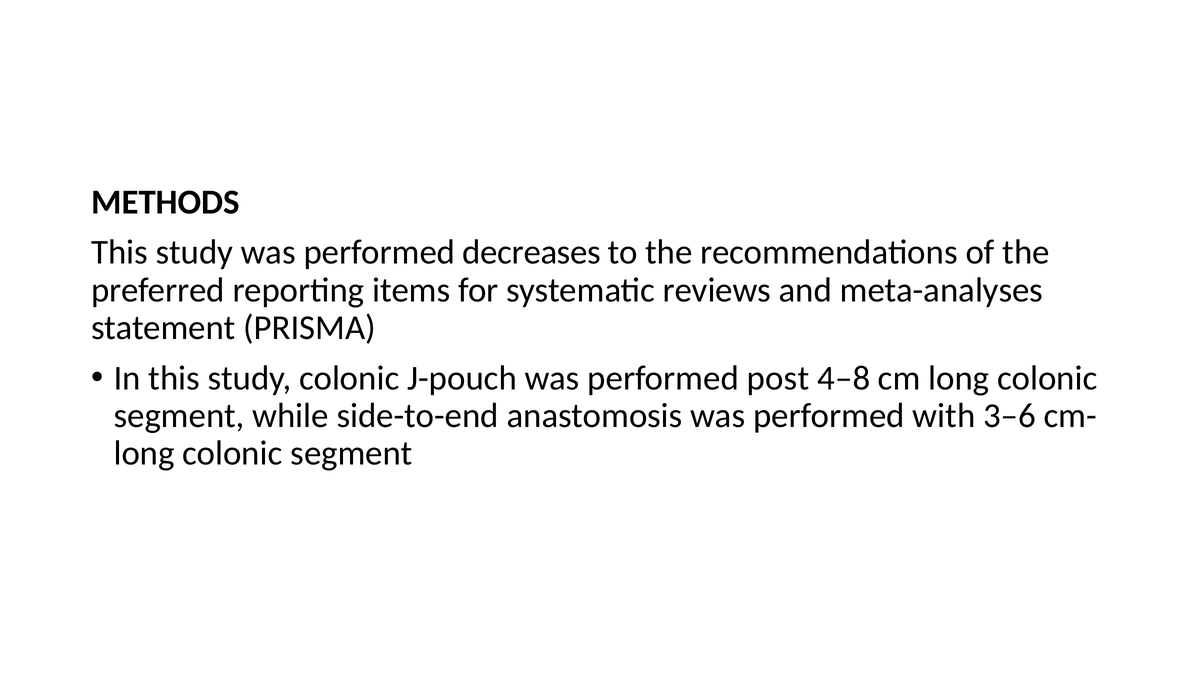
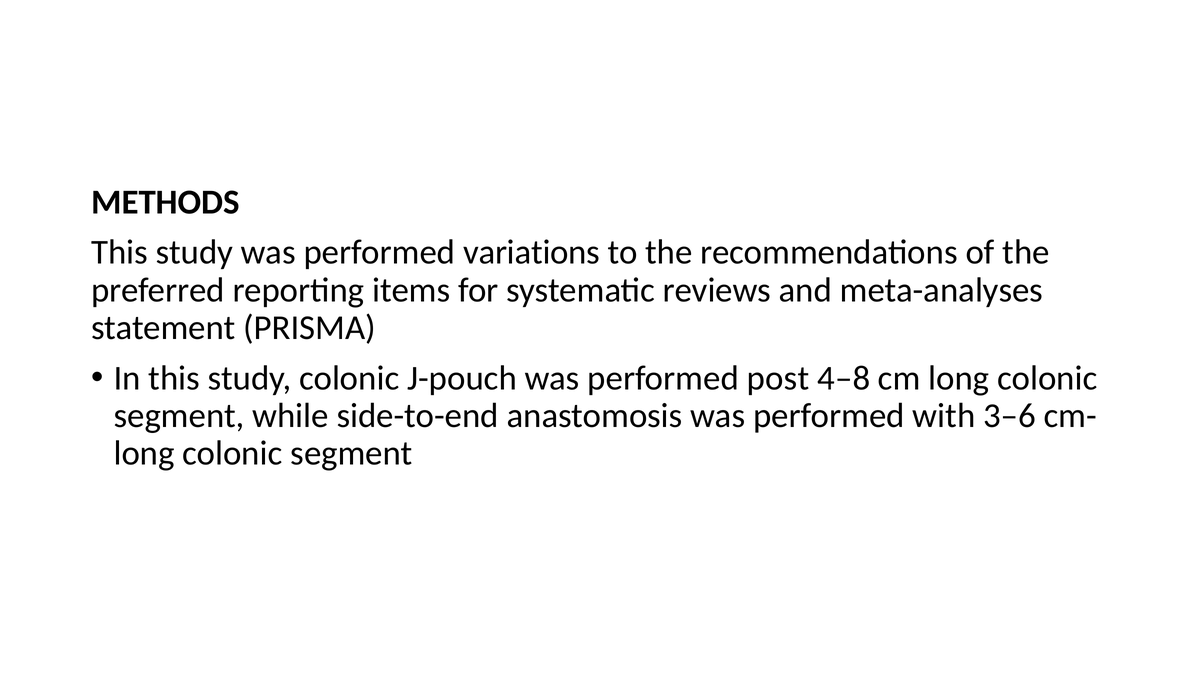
decreases: decreases -> variations
